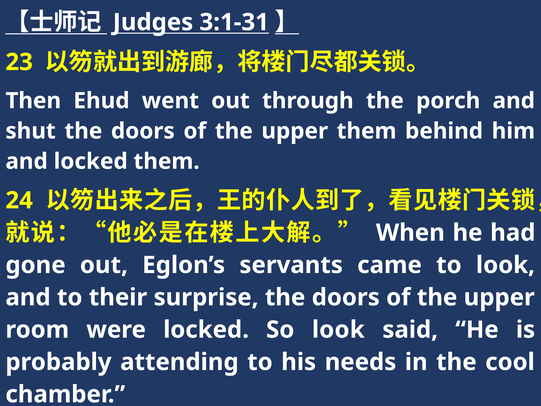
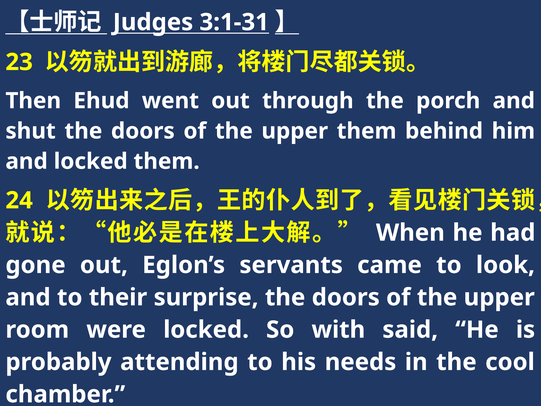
So look: look -> with
